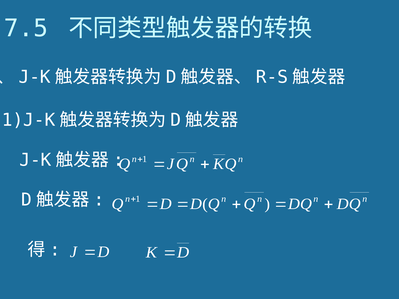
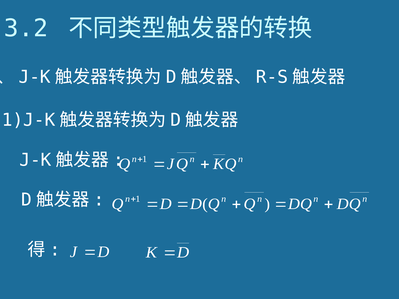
7.5: 7.5 -> 3.2
